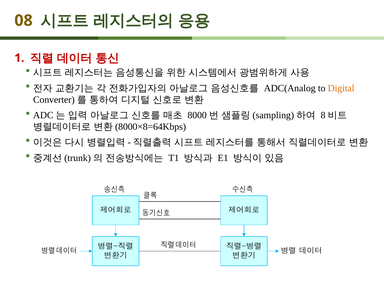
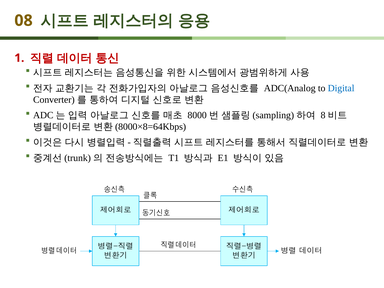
Digital colour: orange -> blue
